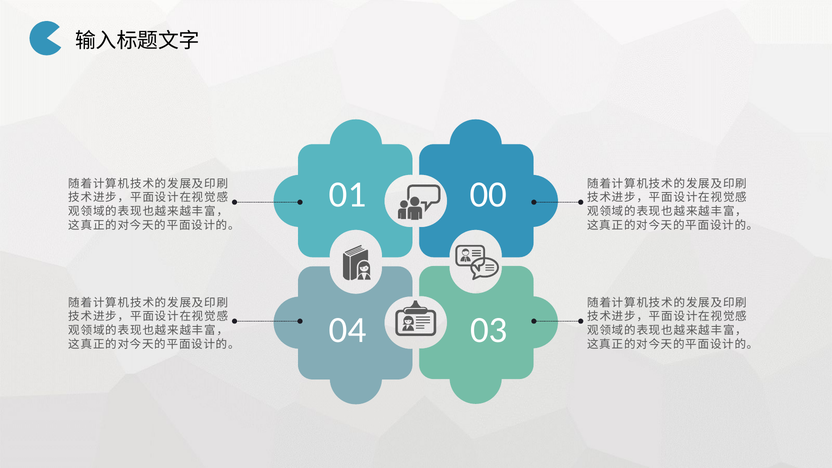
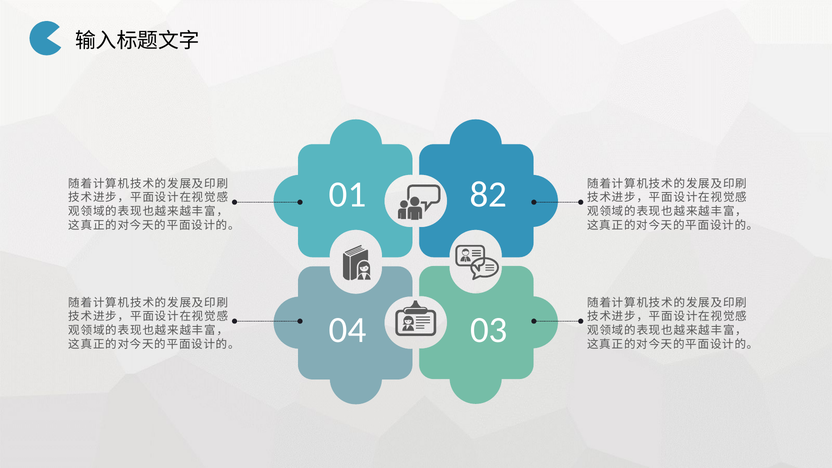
00: 00 -> 82
